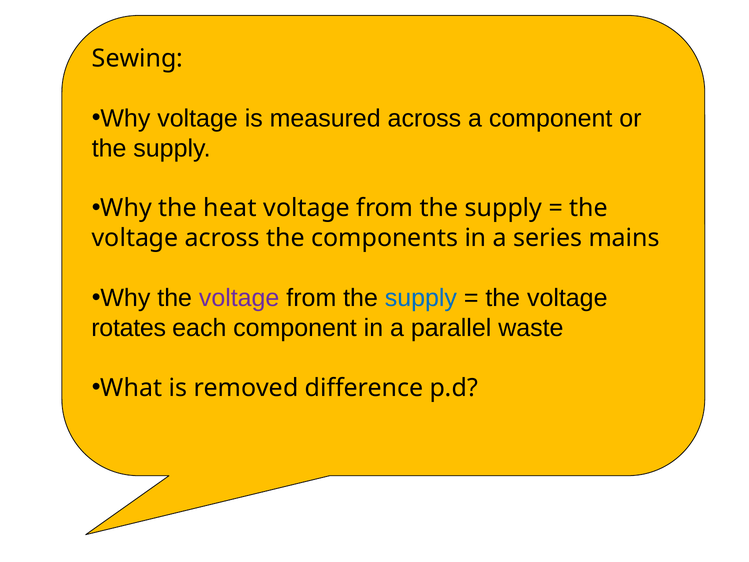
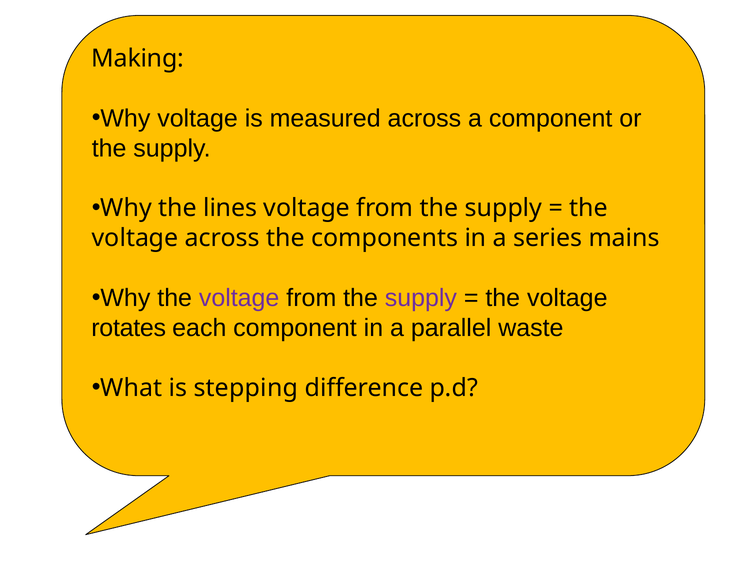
Sewing: Sewing -> Making
heat: heat -> lines
supply at (421, 298) colour: blue -> purple
removed: removed -> stepping
